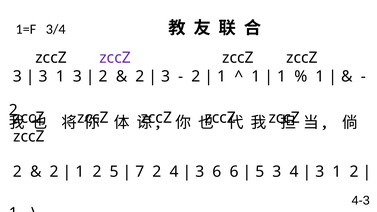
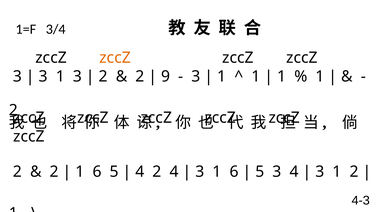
zccZ at (115, 58) colour: purple -> orange
3 at (166, 76): 3 -> 9
2 at (196, 76): 2 -> 3
2 at (97, 172): 2 -> 6
7 at (140, 172): 7 -> 4
6 at (217, 172): 6 -> 1
